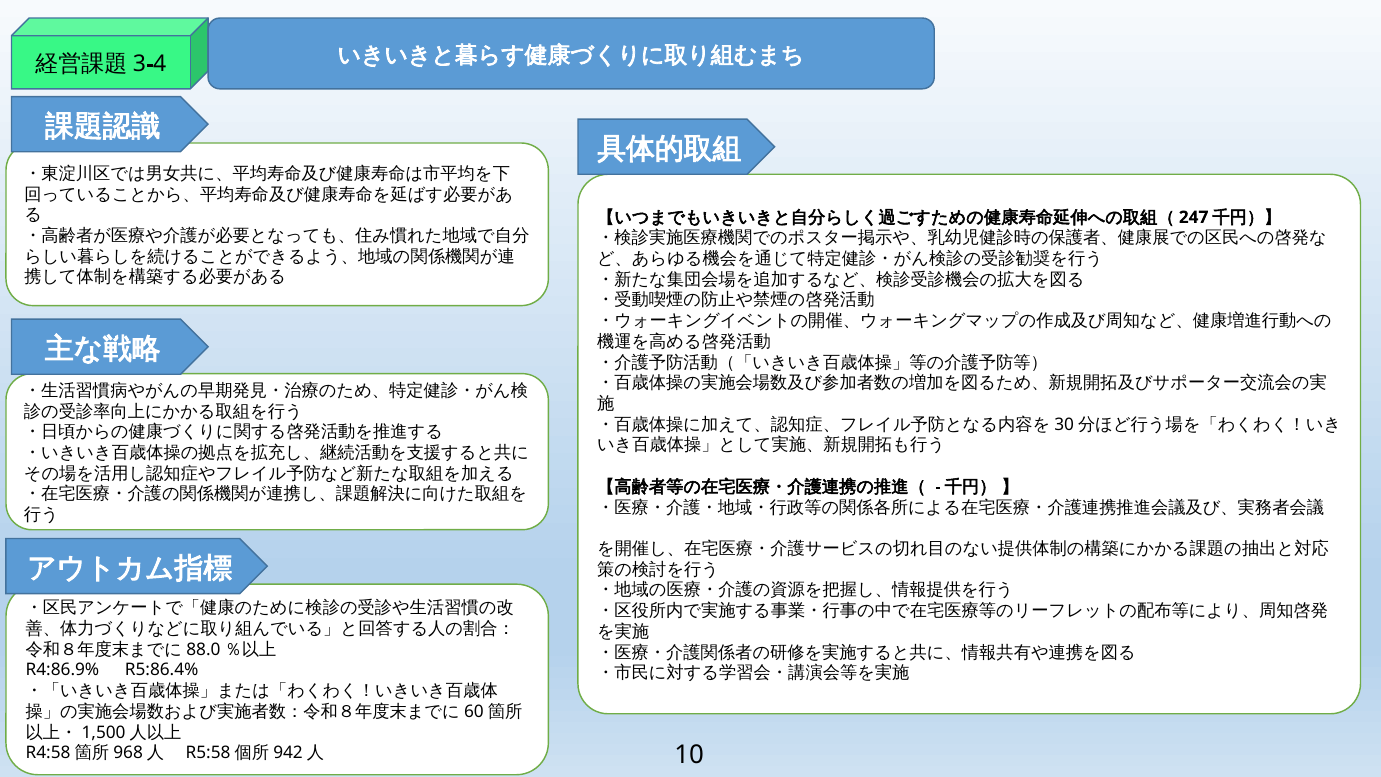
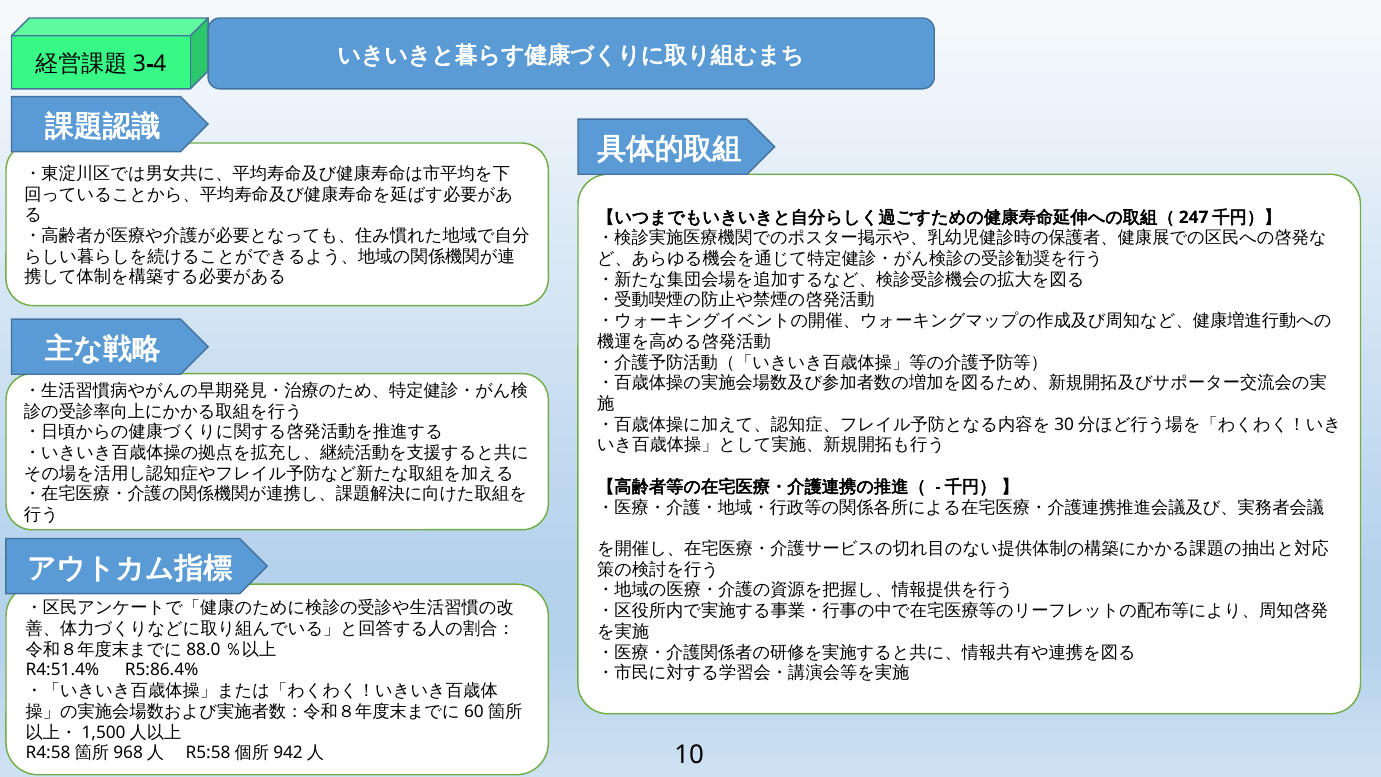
R4:86.9%: R4:86.9% -> R4:51.4%
